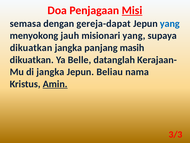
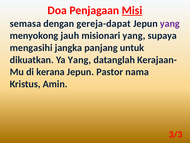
yang at (170, 24) colour: blue -> purple
dikuatkan at (31, 48): dikuatkan -> mengasihi
masih: masih -> untuk
Ya Belle: Belle -> Yang
di jangka: jangka -> kerana
Beliau: Beliau -> Pastor
Amin underline: present -> none
